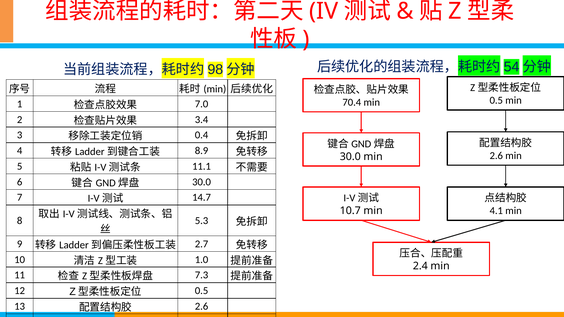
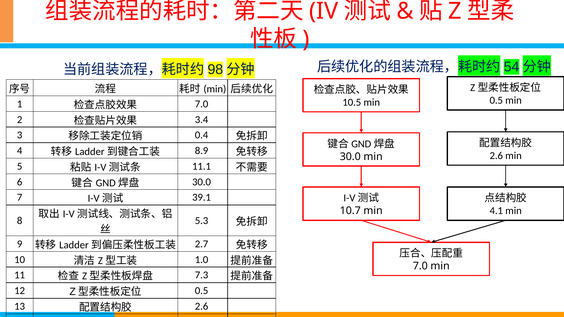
70.4: 70.4 -> 10.5
14.7: 14.7 -> 39.1
2.4 at (420, 266): 2.4 -> 7.0
